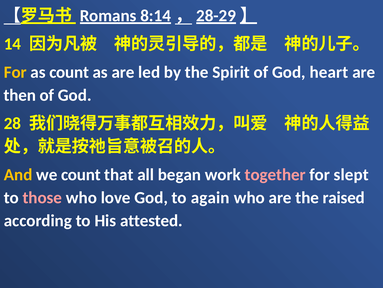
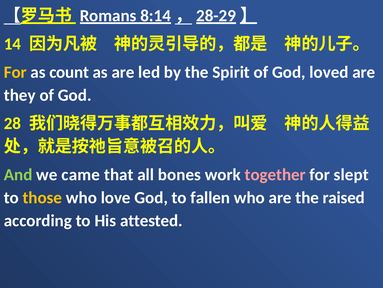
heart: heart -> loved
then: then -> they
And colour: yellow -> light green
we count: count -> came
began: began -> bones
those colour: pink -> yellow
again: again -> fallen
